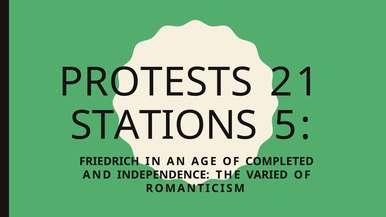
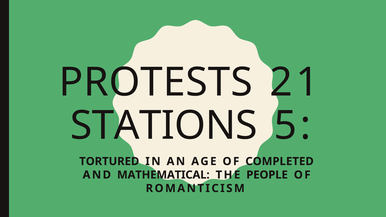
FRIEDRICH: FRIEDRICH -> TORTURED
INDEPENDENCE: INDEPENDENCE -> MATHEMATICAL
VARIED: VARIED -> PEOPLE
